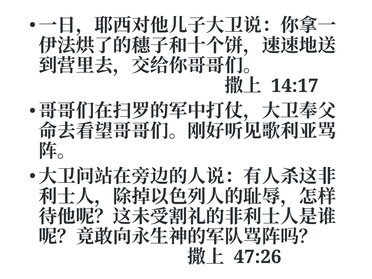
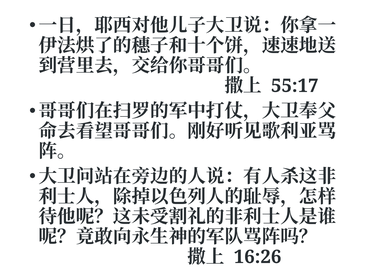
14:17: 14:17 -> 55:17
47:26: 47:26 -> 16:26
